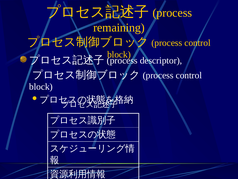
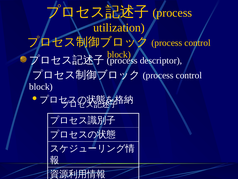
remaining: remaining -> utilization
